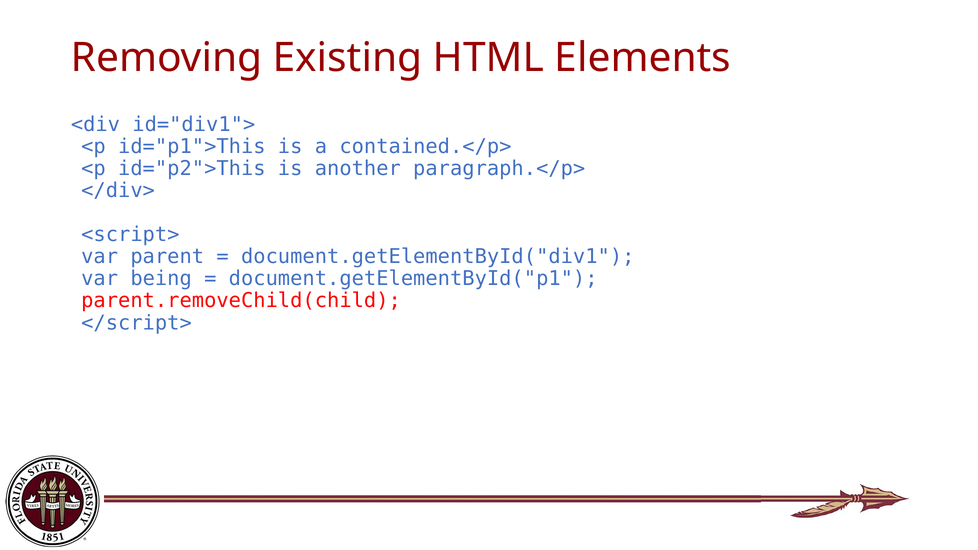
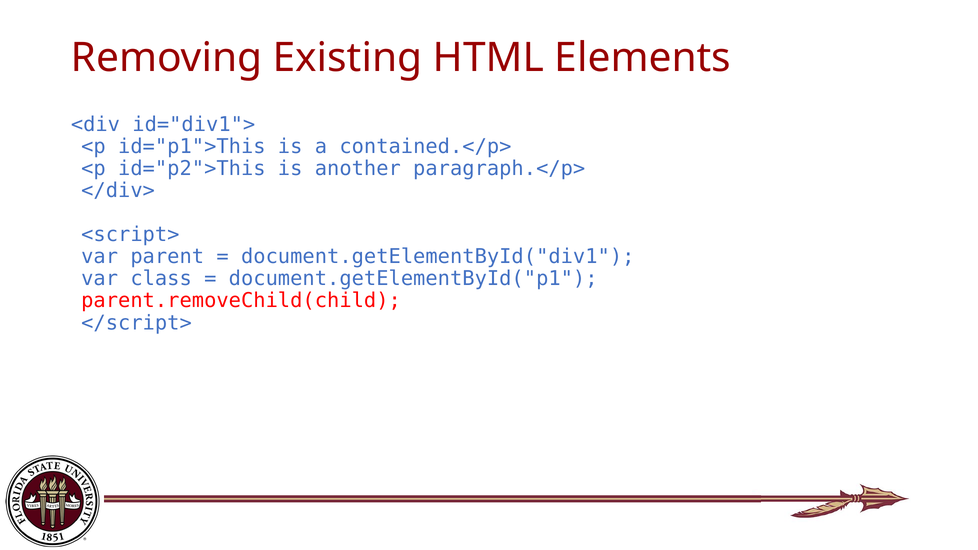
being: being -> class
